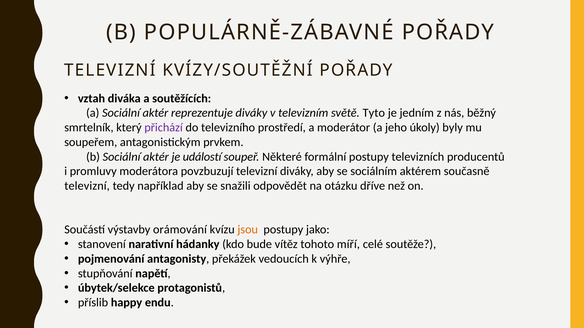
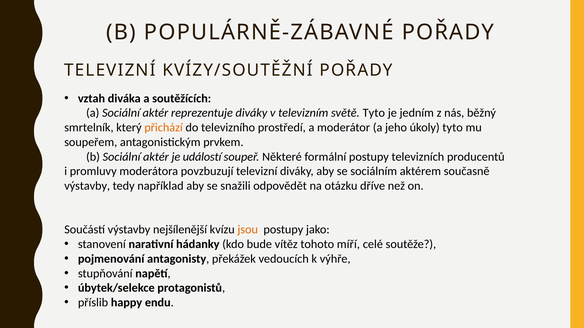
přichází colour: purple -> orange
úkoly byly: byly -> tyto
televizní at (87, 186): televizní -> výstavby
orámování: orámování -> nejšílenější
